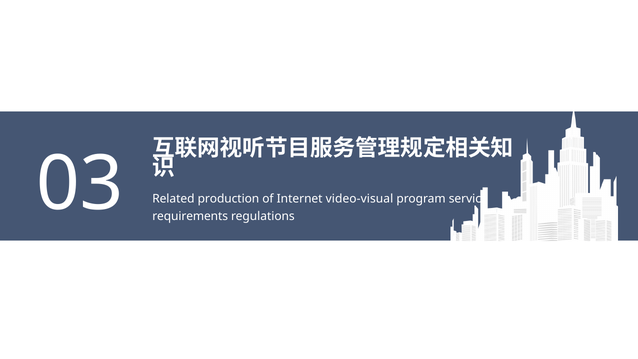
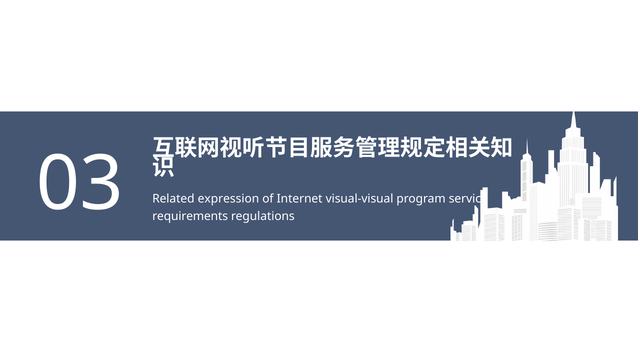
production: production -> expression
video-visual: video-visual -> visual-visual
